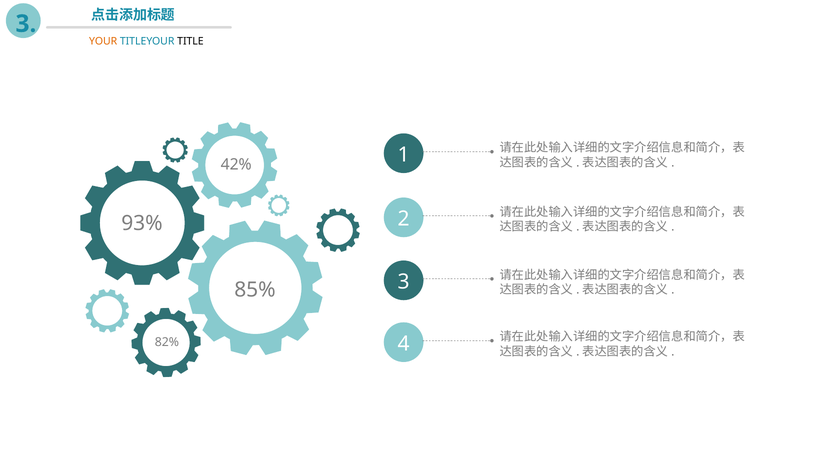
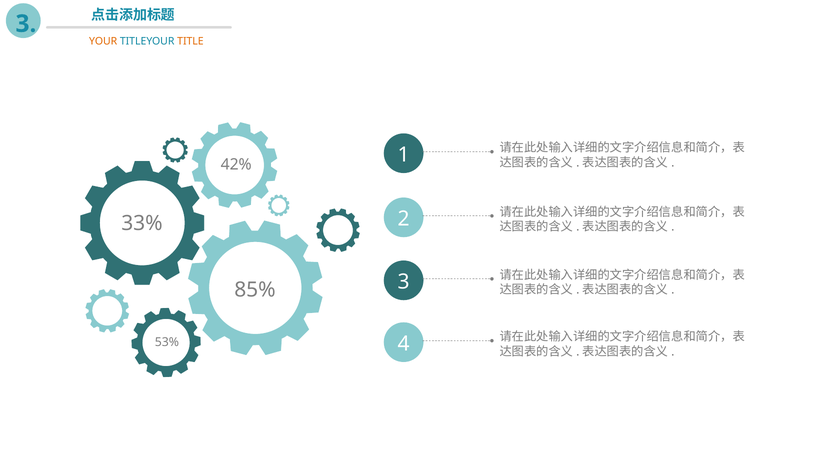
TITLE colour: black -> orange
93%: 93% -> 33%
82%: 82% -> 53%
